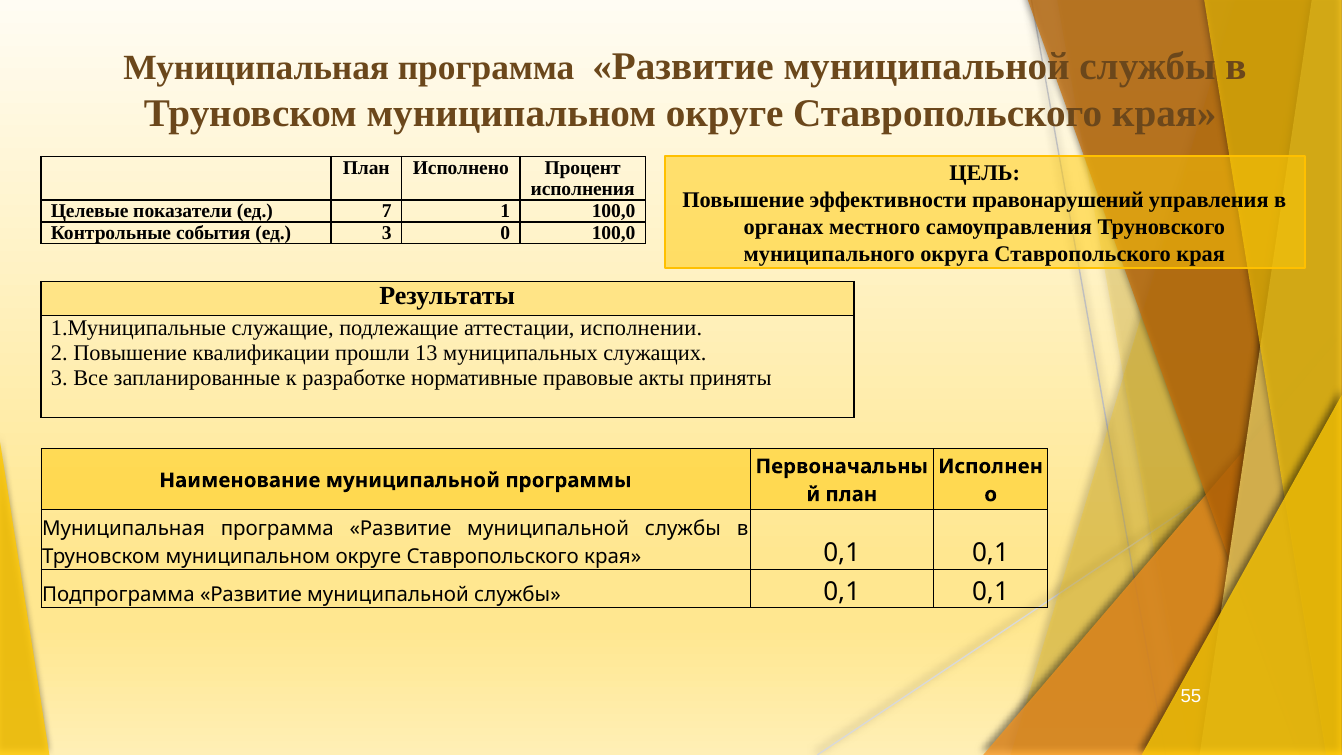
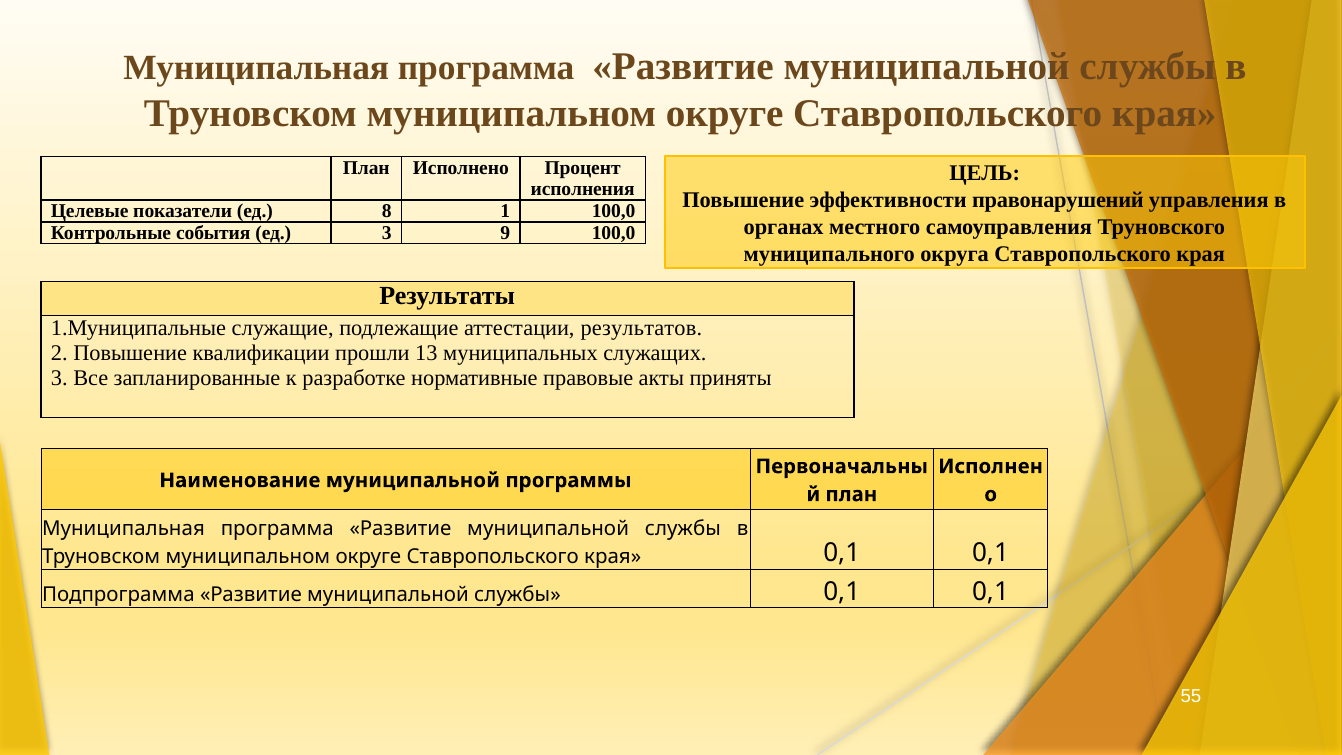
7: 7 -> 8
0: 0 -> 9
исполнении: исполнении -> результатов
